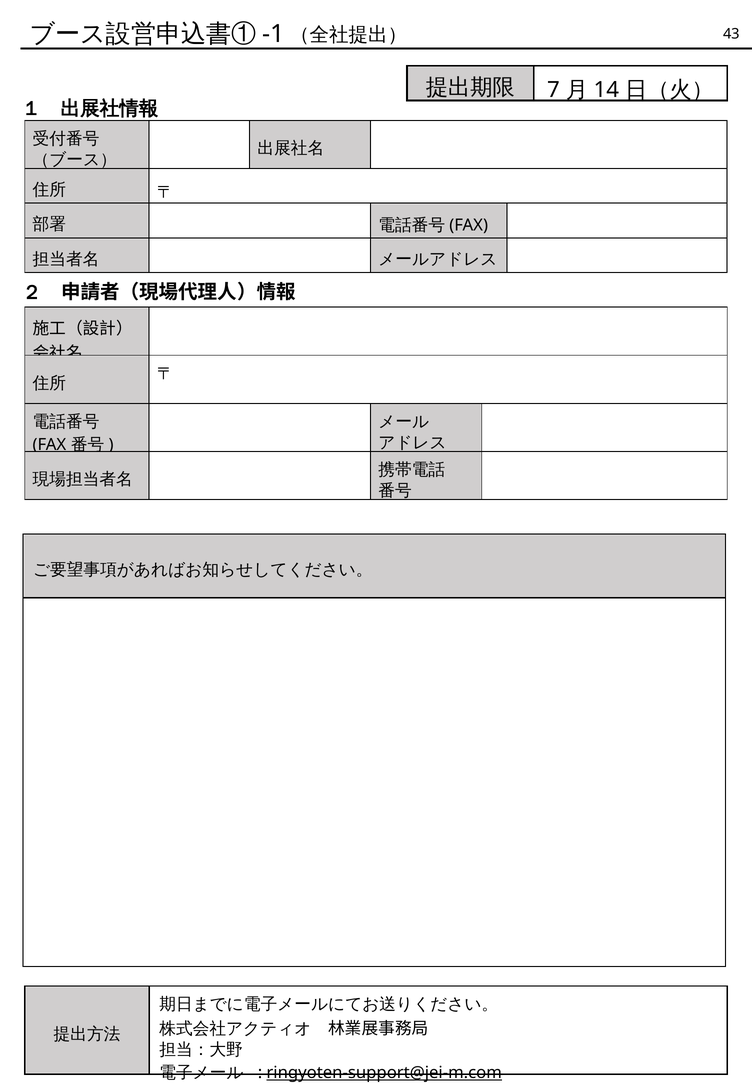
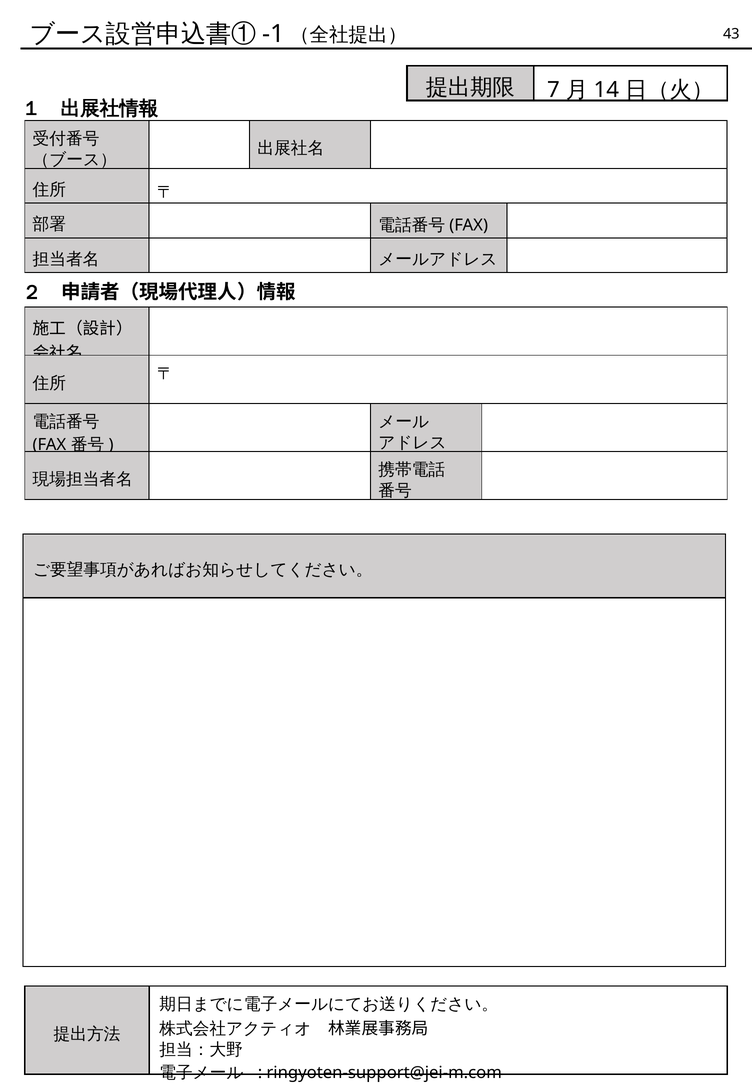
ringyoten-support@jei-m.com underline: present -> none
